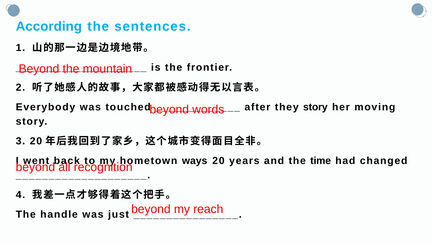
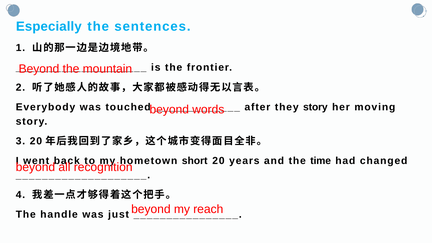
According: According -> Especially
ways: ways -> short
